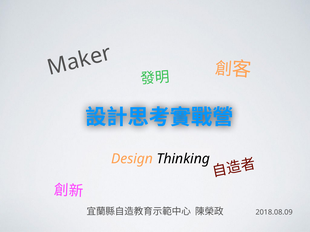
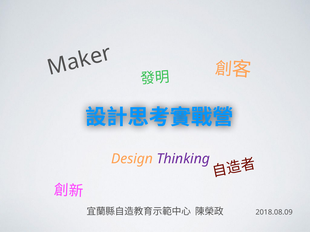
Thinking colour: black -> purple
